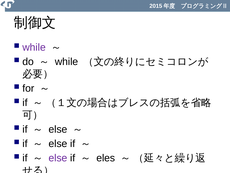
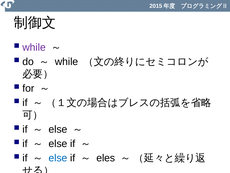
else at (58, 158) colour: purple -> blue
